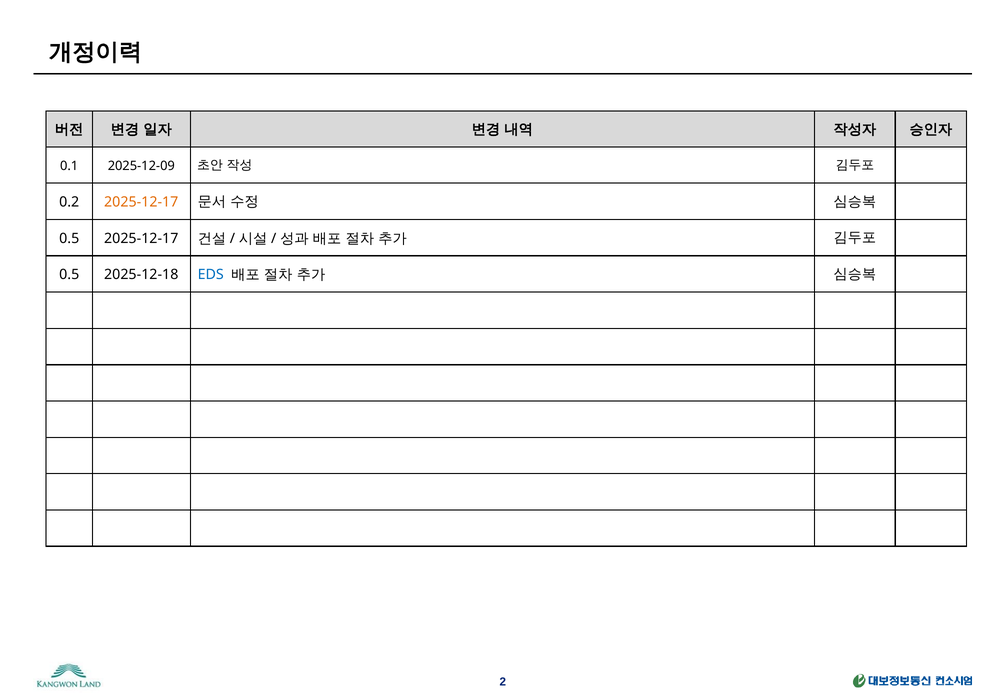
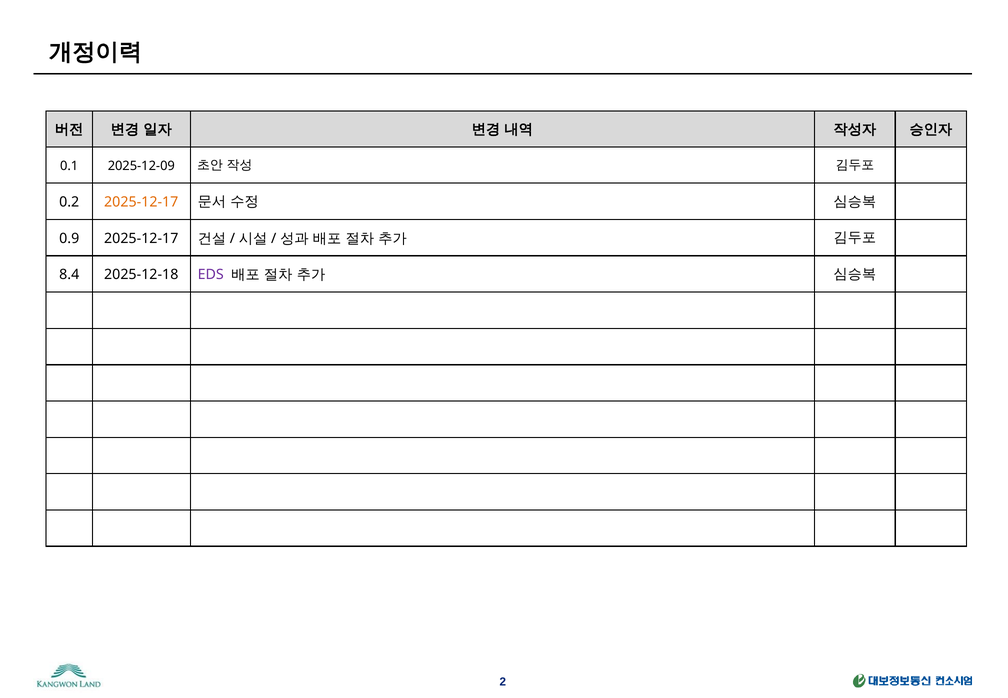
0.5 at (69, 238): 0.5 -> 0.9
0.5 at (69, 275): 0.5 -> 8.4
EDS colour: blue -> purple
